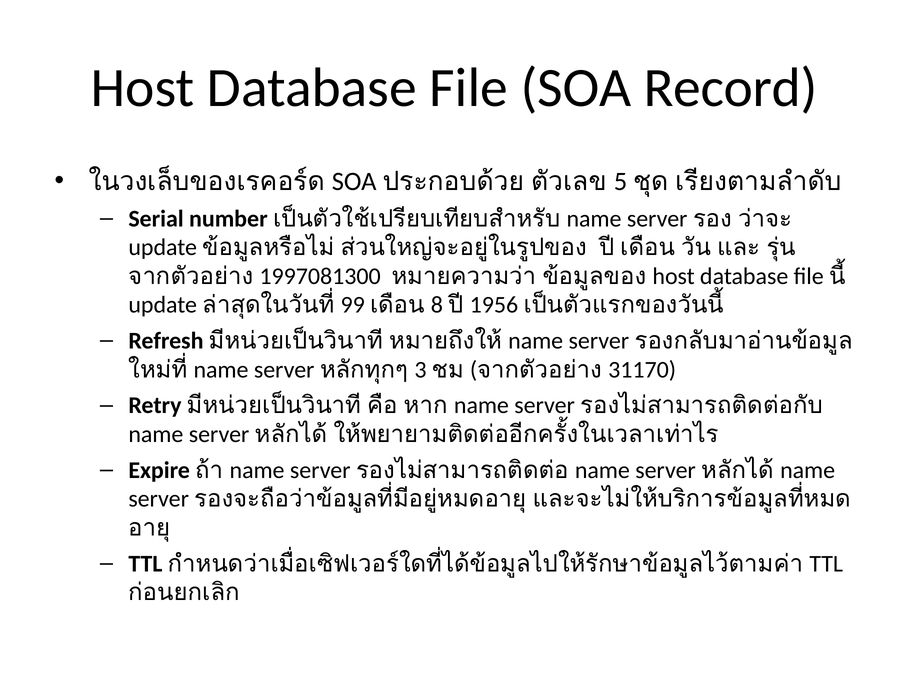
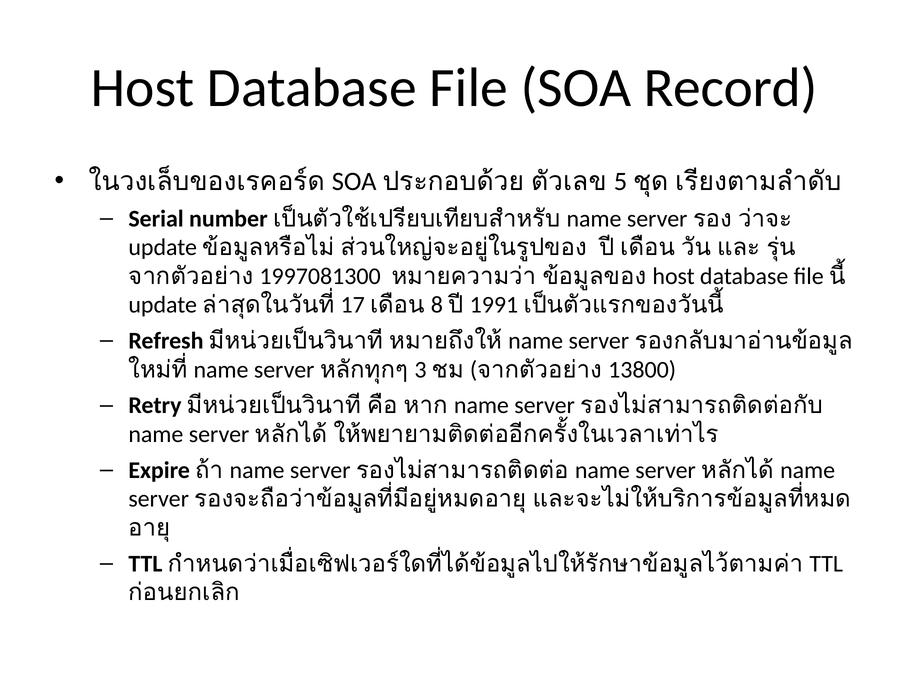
99: 99 -> 17
1956: 1956 -> 1991
31170: 31170 -> 13800
